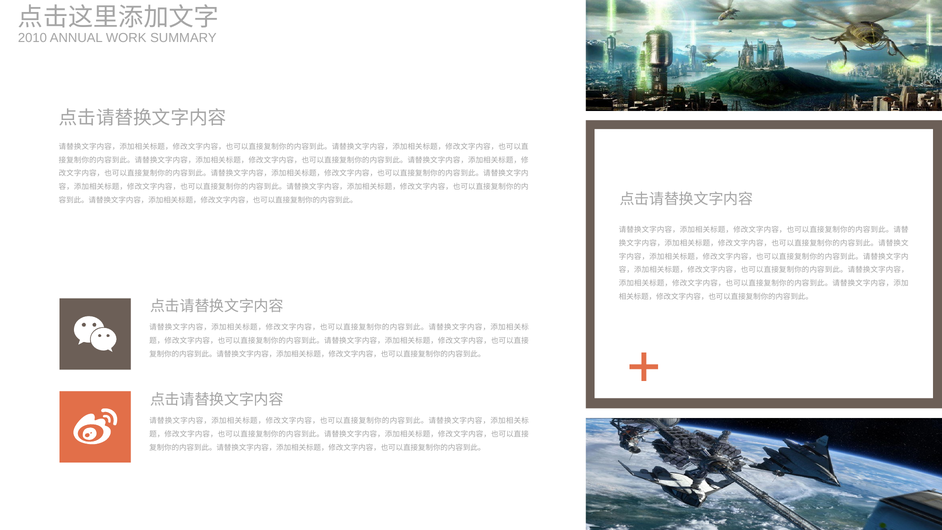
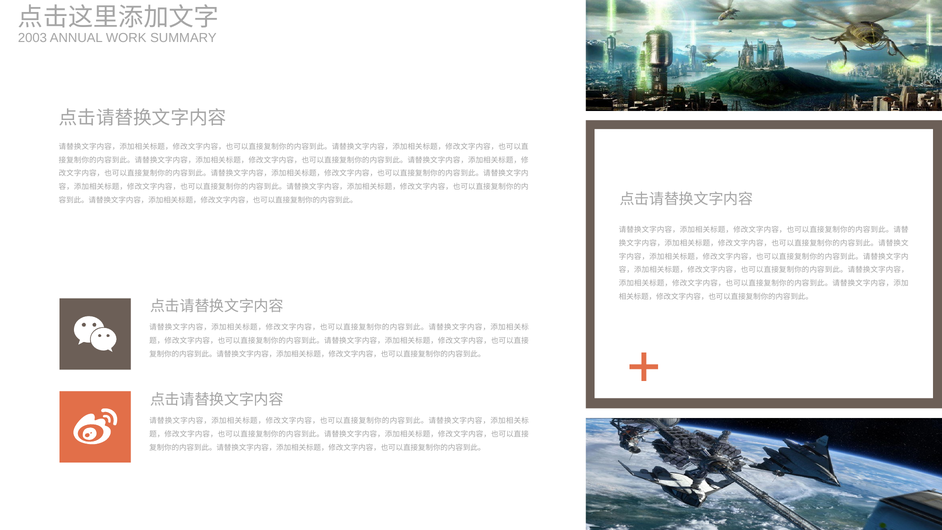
2010: 2010 -> 2003
